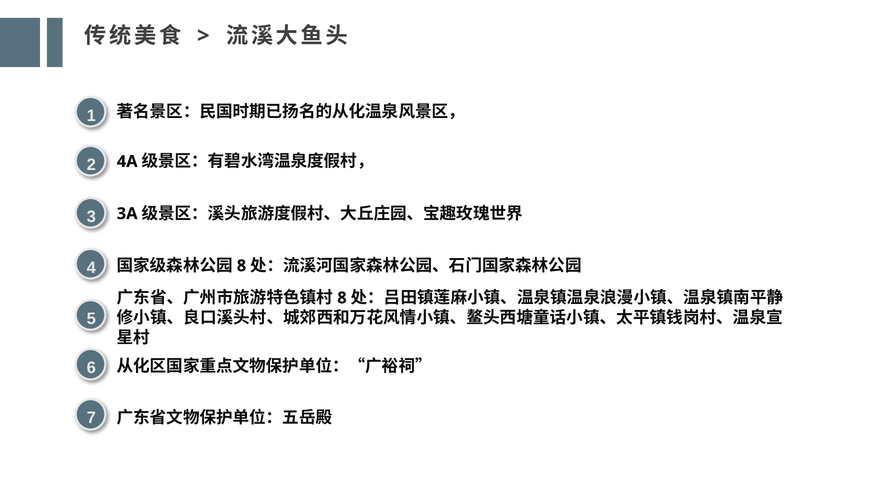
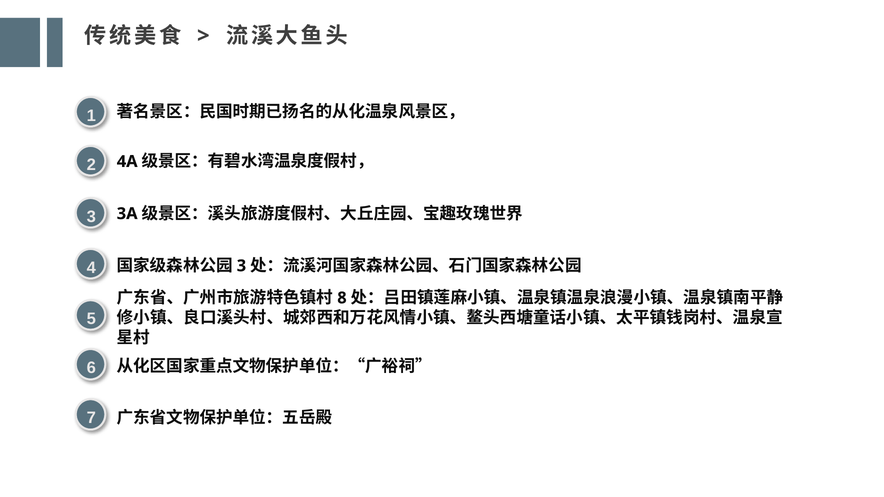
8 at (241, 266): 8 -> 3
